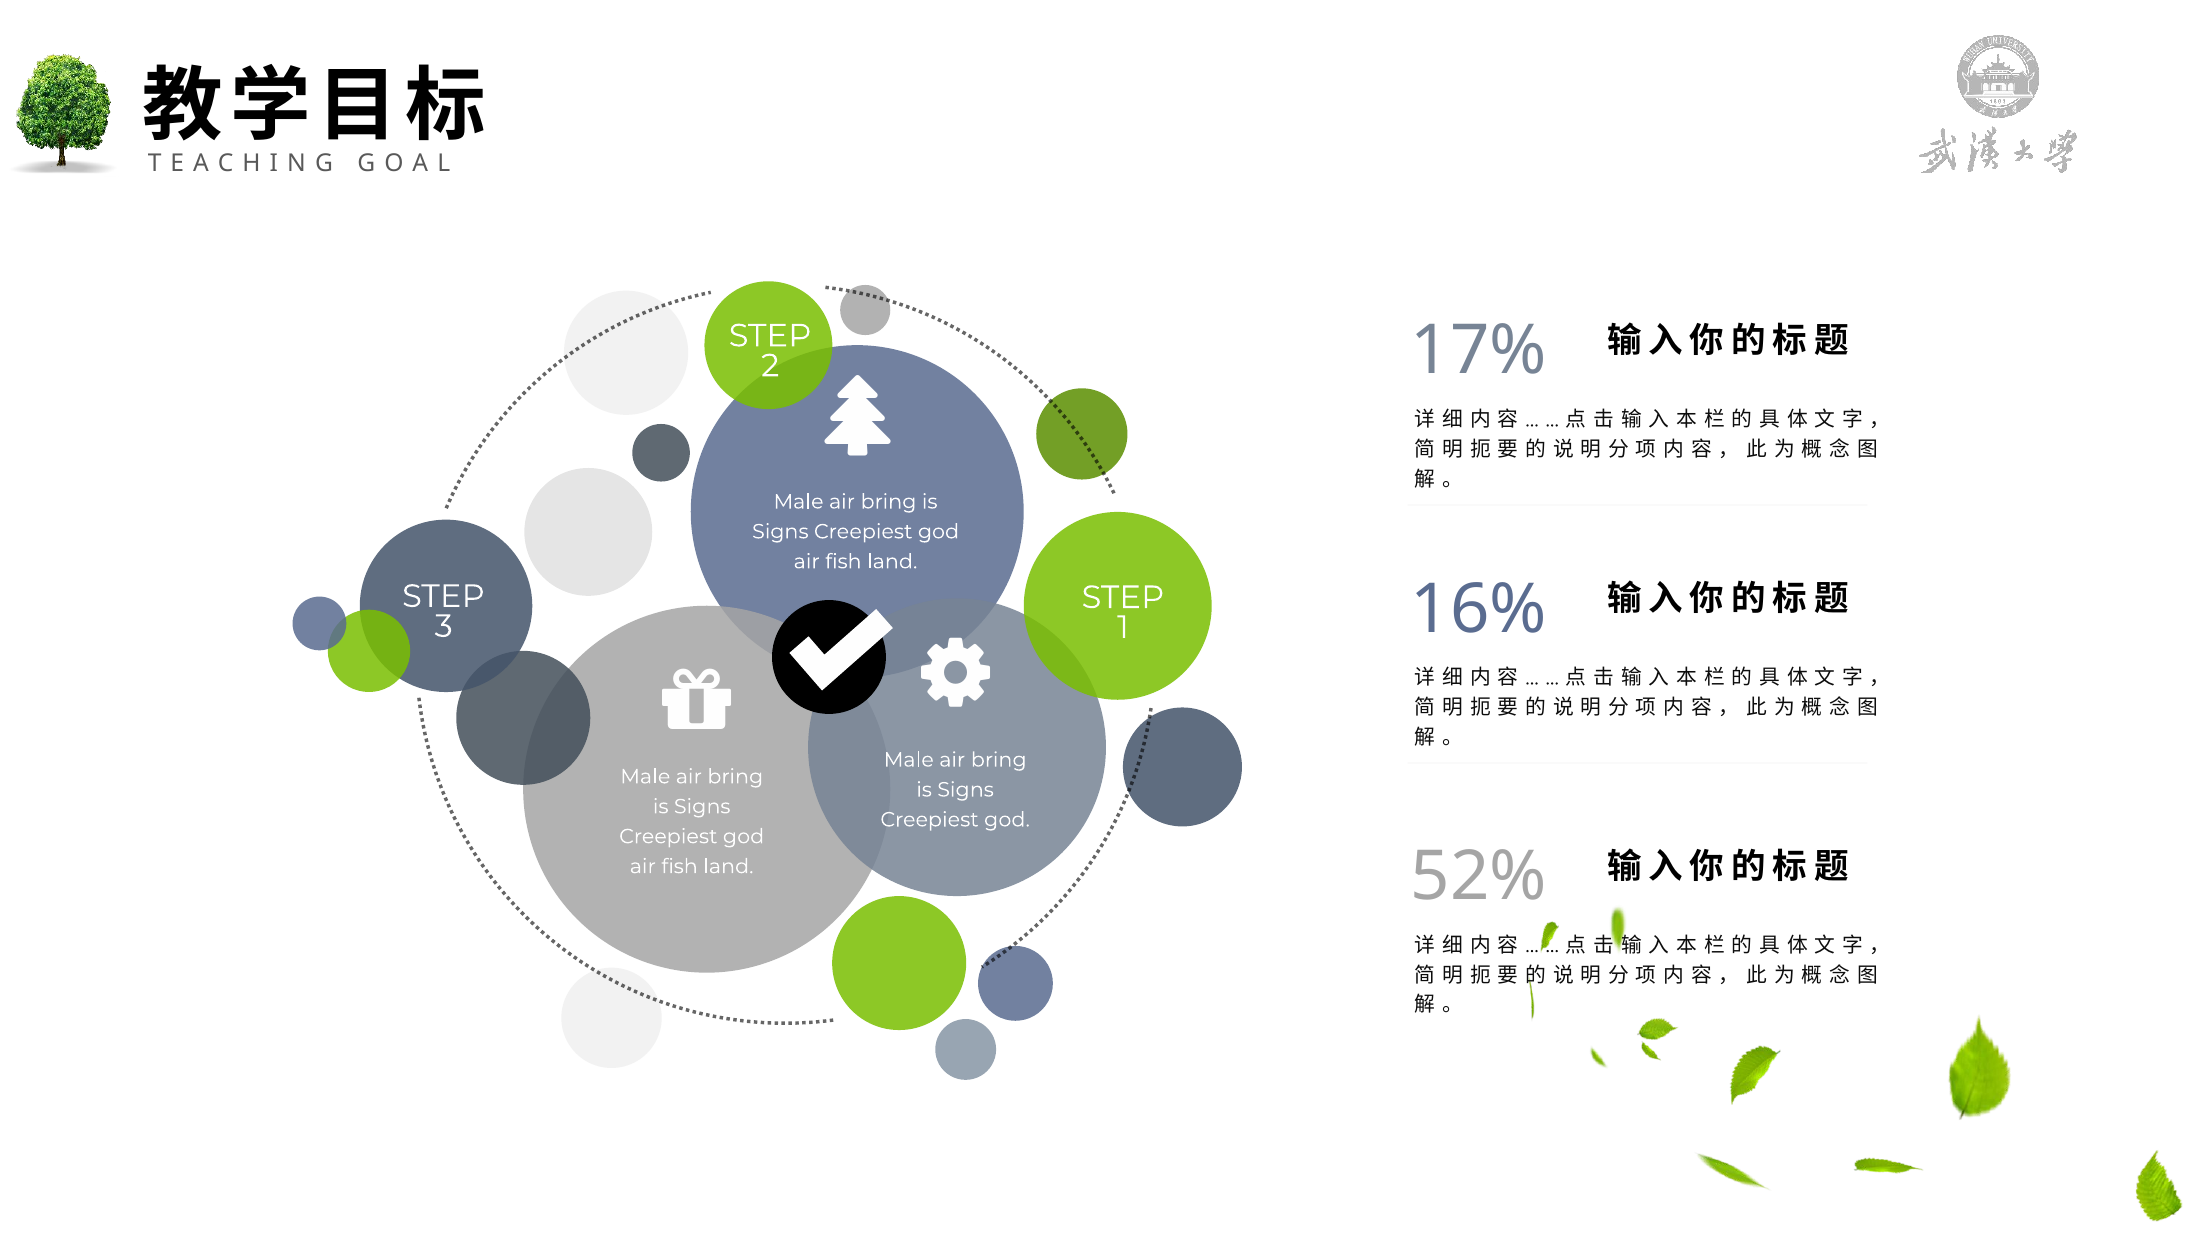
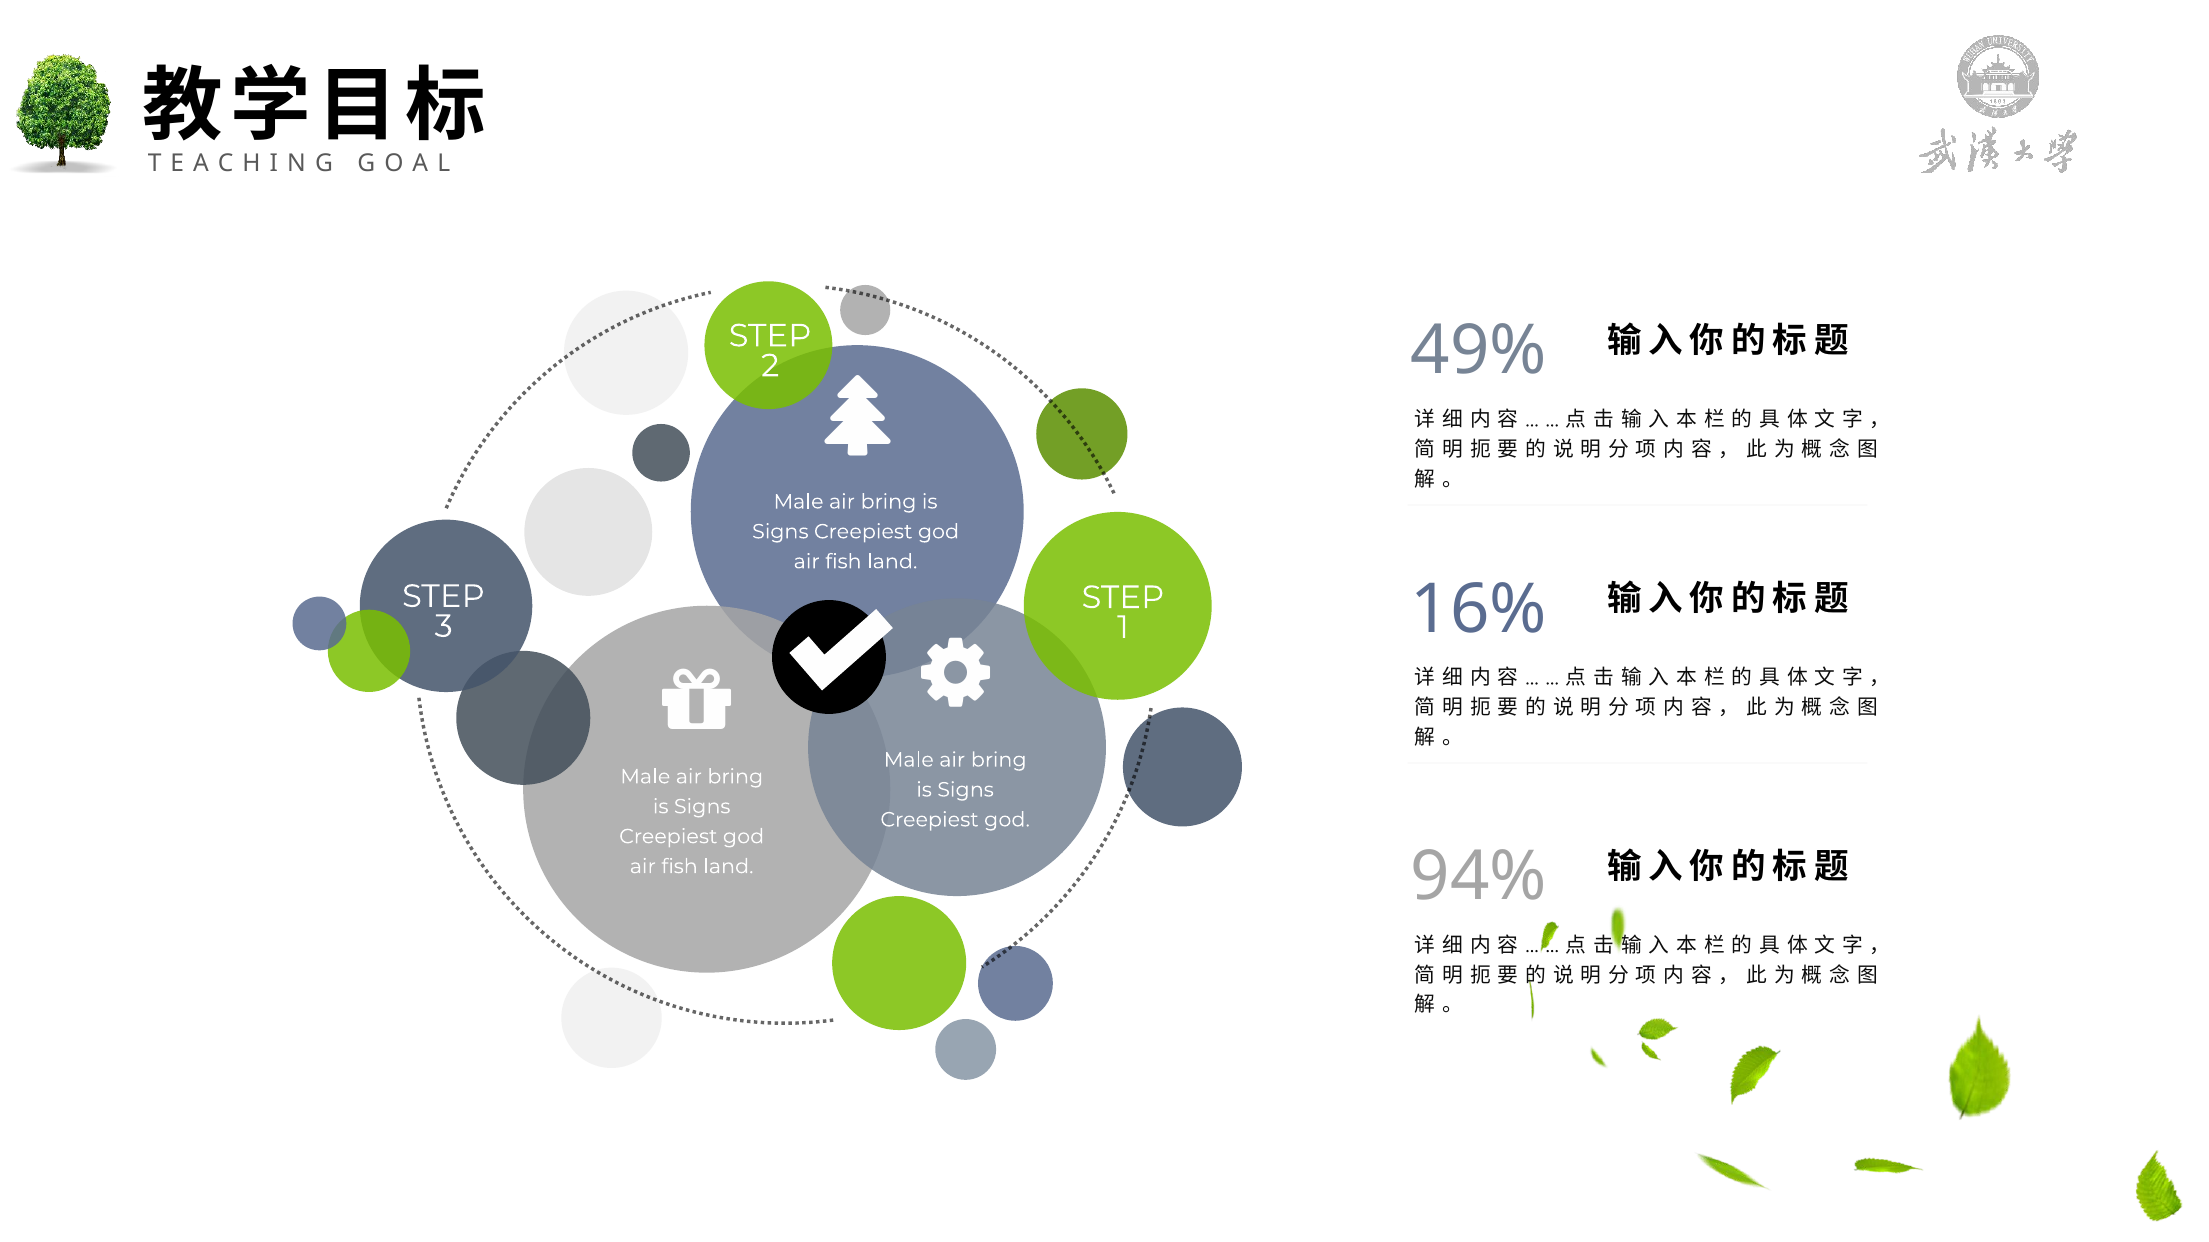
17%: 17% -> 49%
52%: 52% -> 94%
